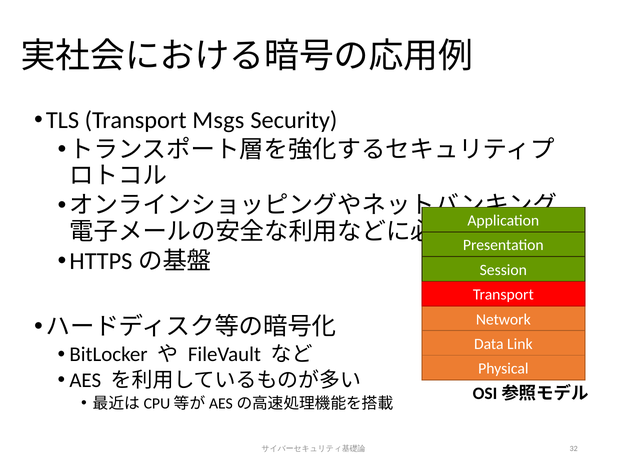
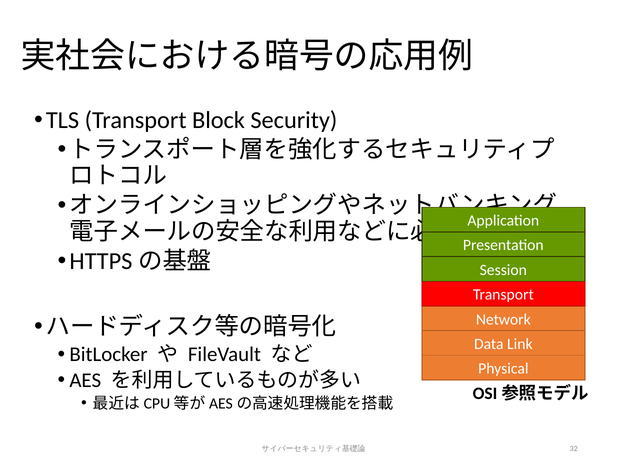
Msgs: Msgs -> Block
